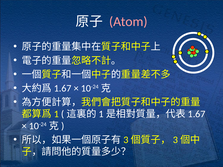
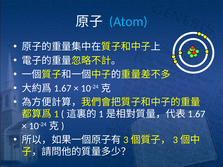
Atom colour: pink -> light blue
